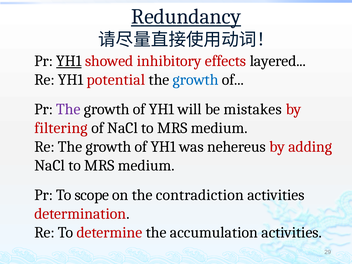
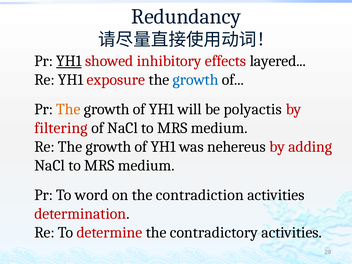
Redundancy underline: present -> none
potential: potential -> exposure
The at (68, 109) colour: purple -> orange
mistakes: mistakes -> polyactis
scope: scope -> word
accumulation: accumulation -> contradictory
